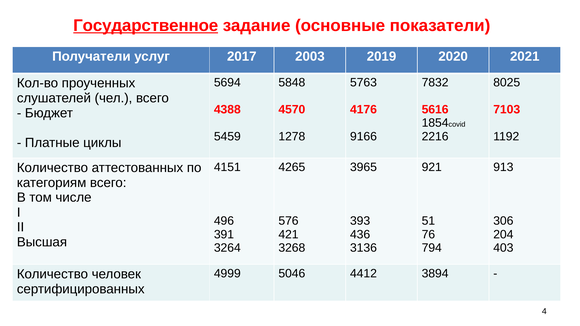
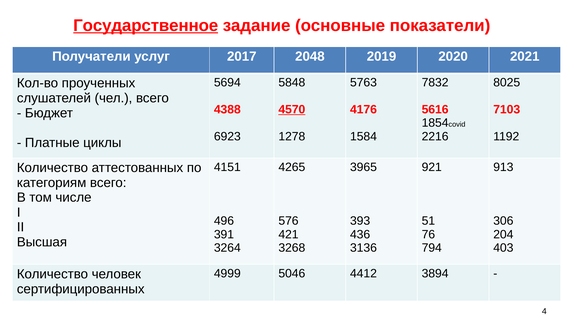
2003: 2003 -> 2048
4570 underline: none -> present
5459: 5459 -> 6923
9166: 9166 -> 1584
